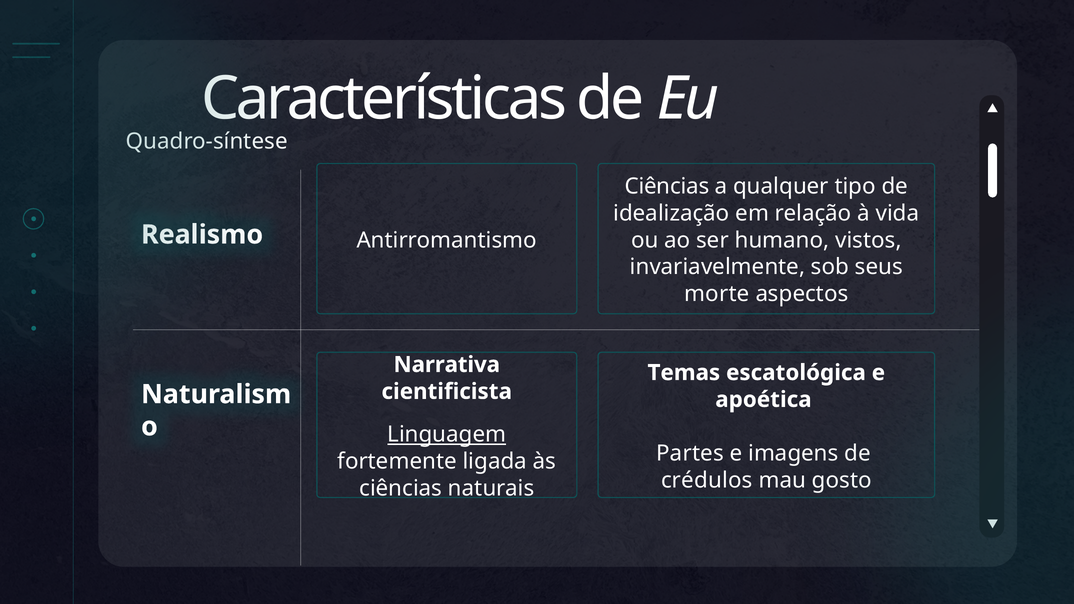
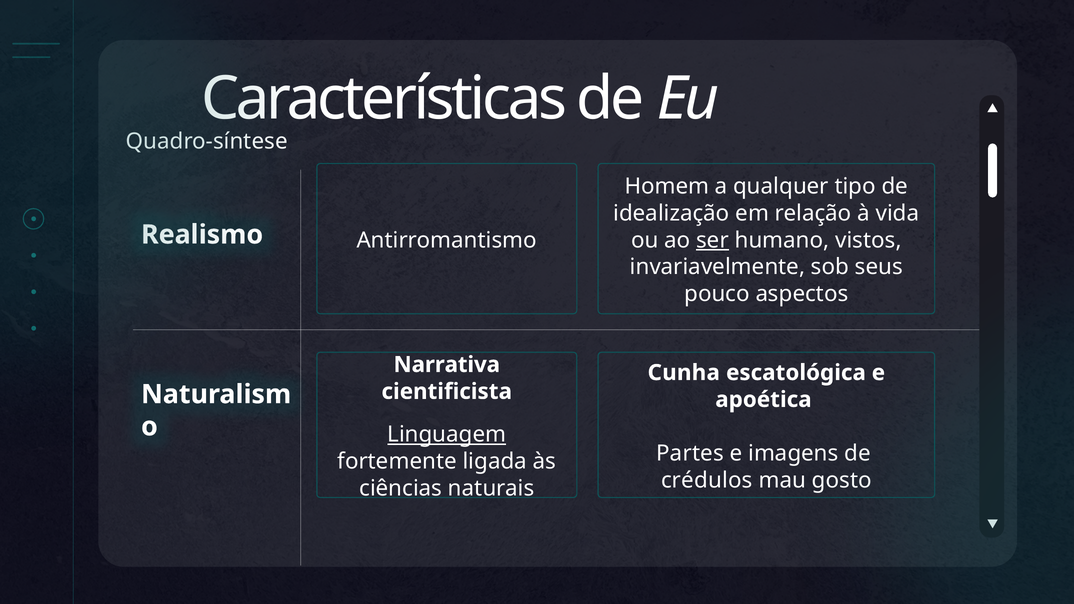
Ciências at (667, 187): Ciências -> Homem
ser underline: none -> present
morte: morte -> pouco
Temas: Temas -> Cunha
